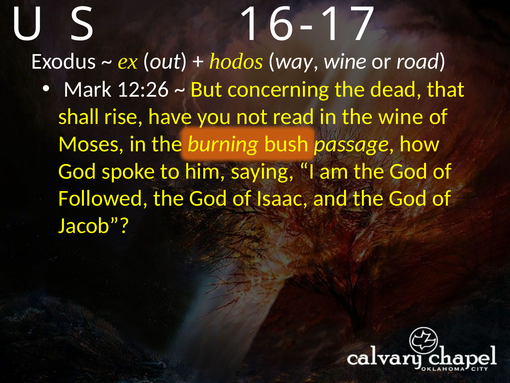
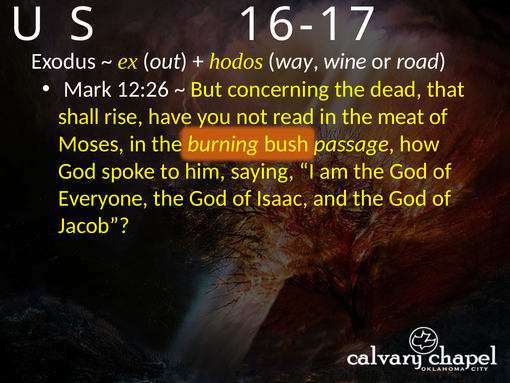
the wine: wine -> meat
Followed: Followed -> Everyone
